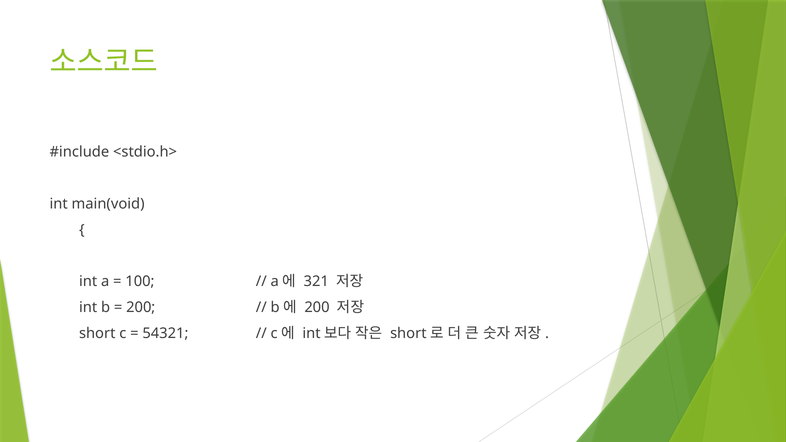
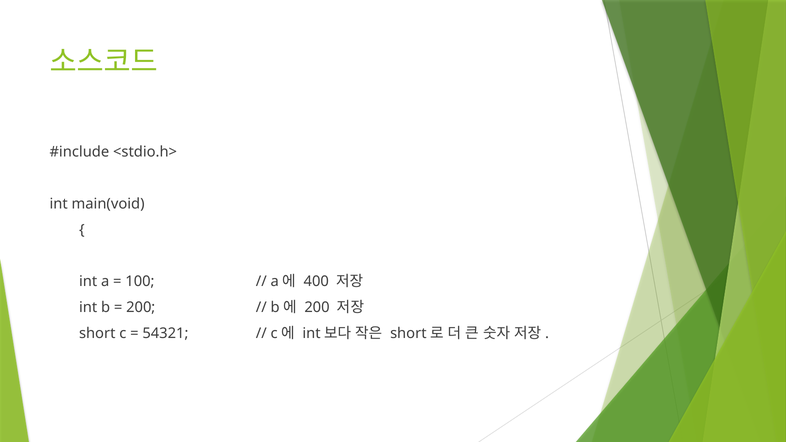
321: 321 -> 400
